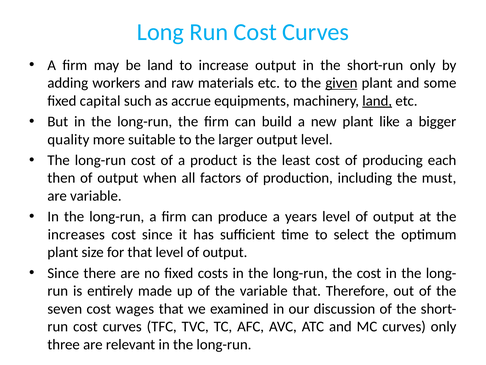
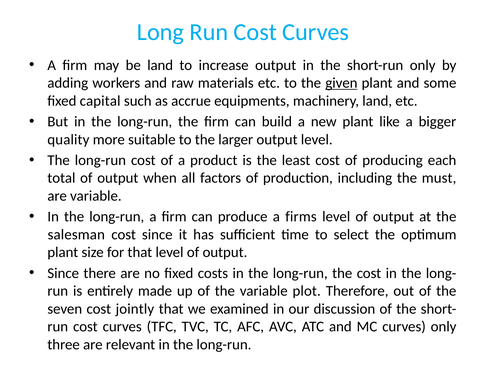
land at (377, 101) underline: present -> none
then: then -> total
years: years -> firms
increases: increases -> salesman
variable that: that -> plot
wages: wages -> jointly
